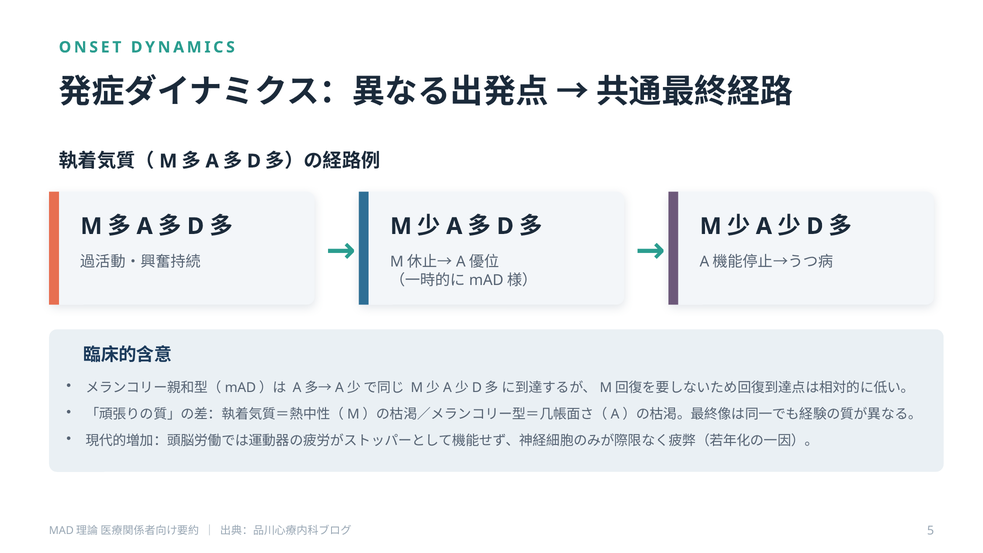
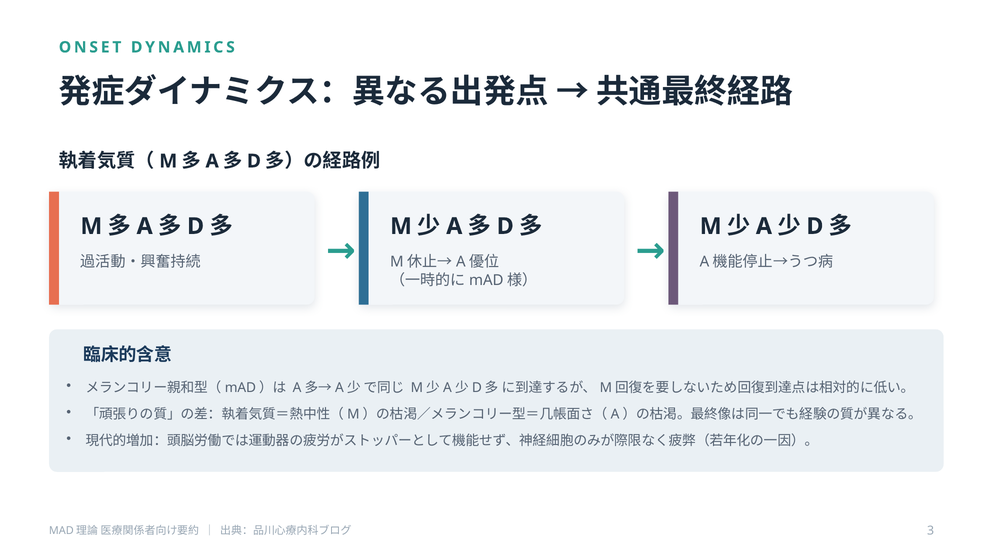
5: 5 -> 3
